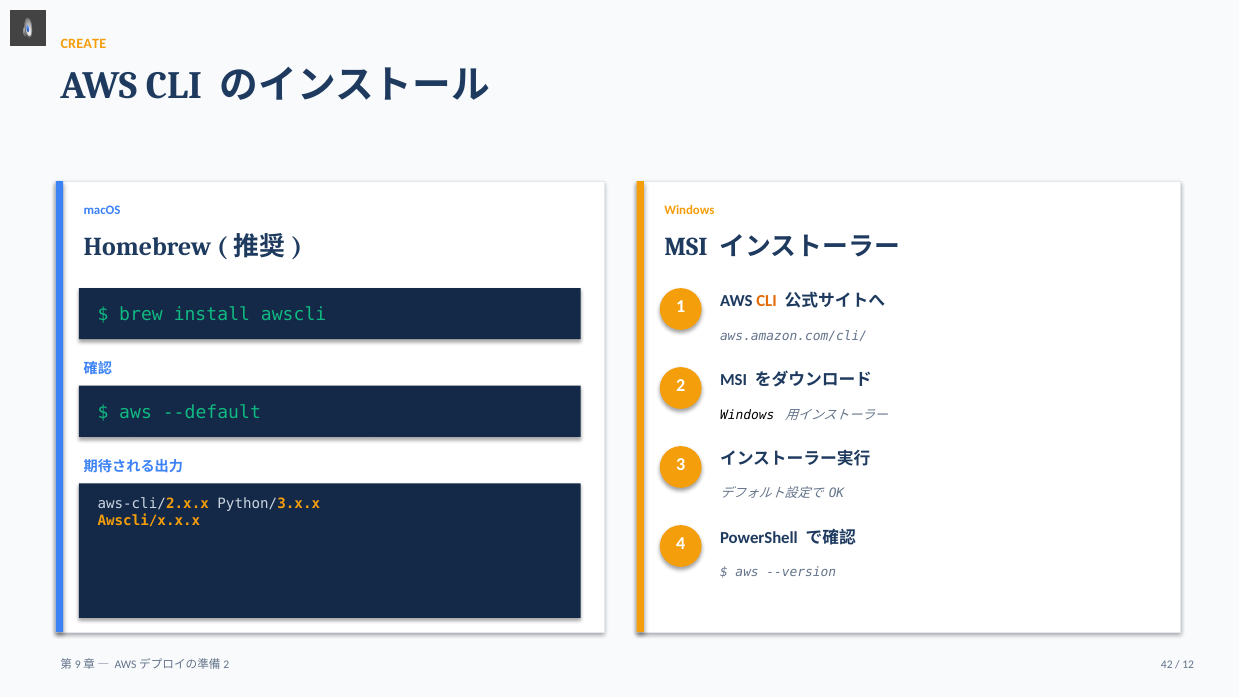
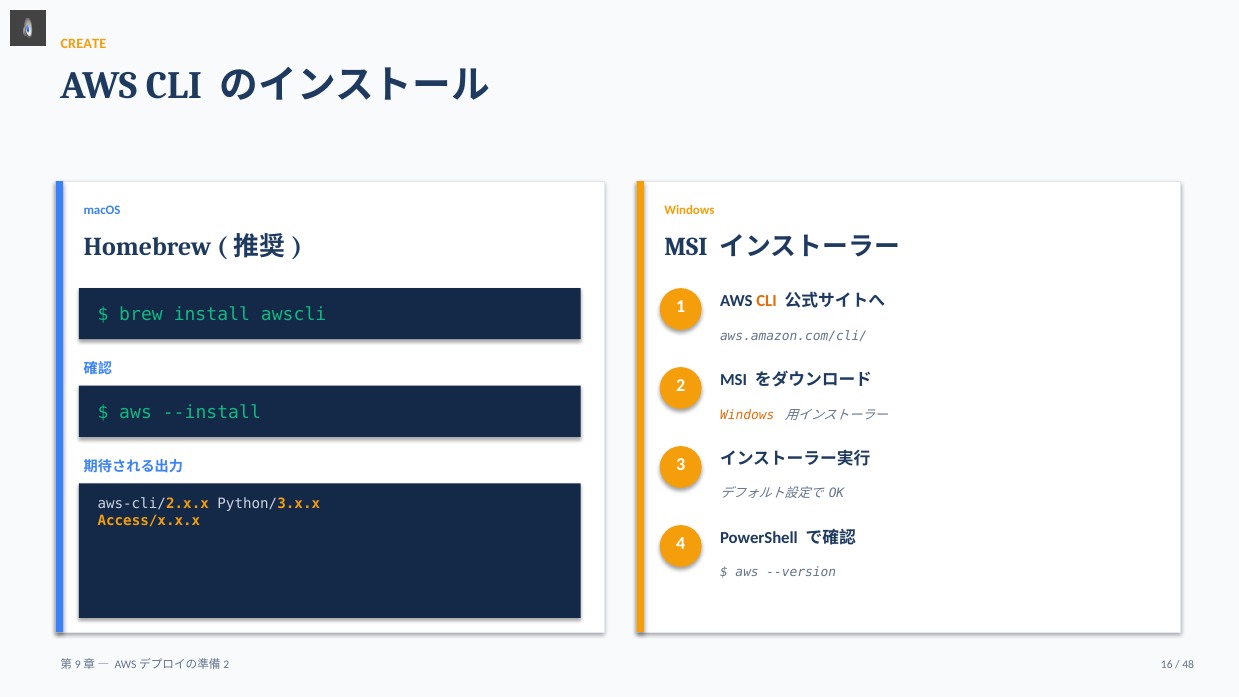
--default: --default -> --install
Windows at (747, 415) colour: black -> orange
Awscli/x.x.x: Awscli/x.x.x -> Access/x.x.x
42: 42 -> 16
12: 12 -> 48
